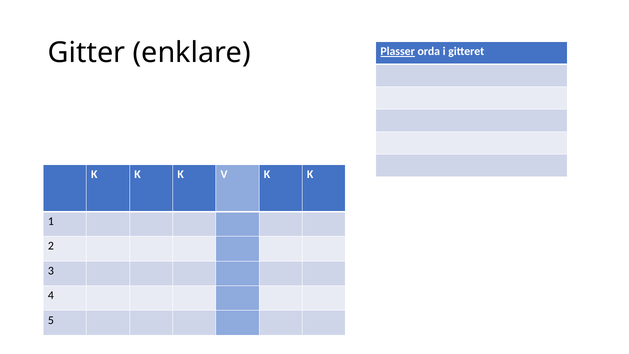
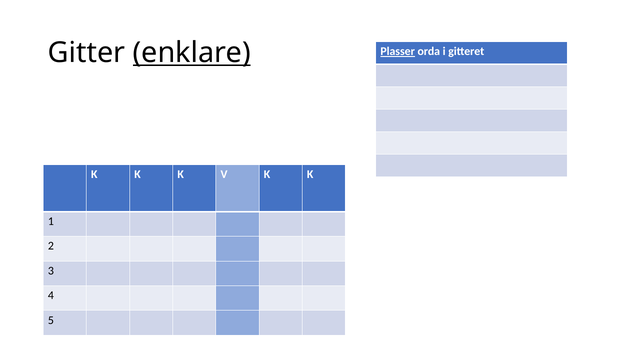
enklare underline: none -> present
